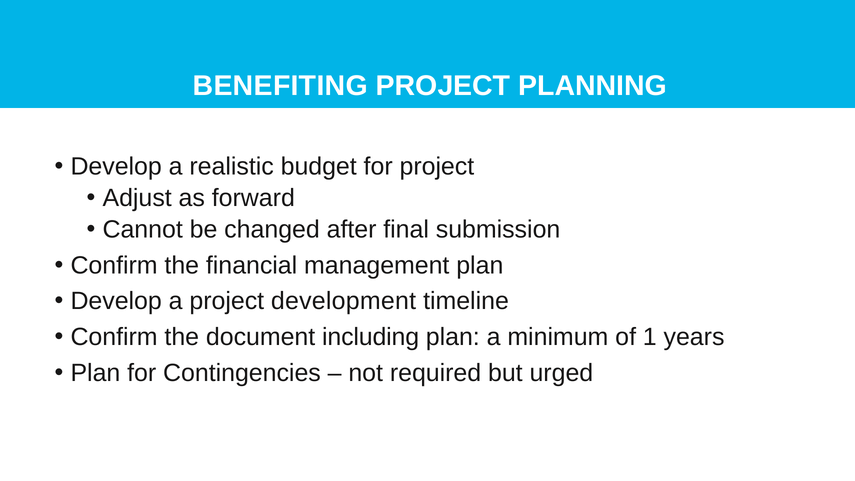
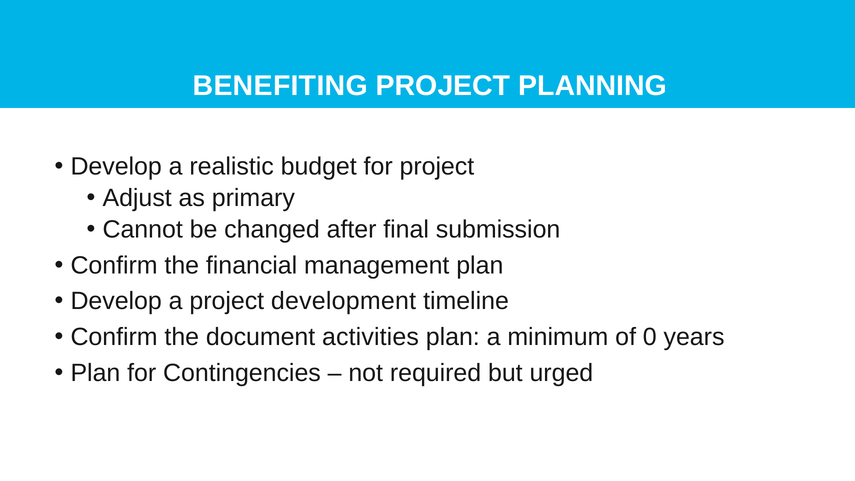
forward: forward -> primary
including: including -> activities
1: 1 -> 0
